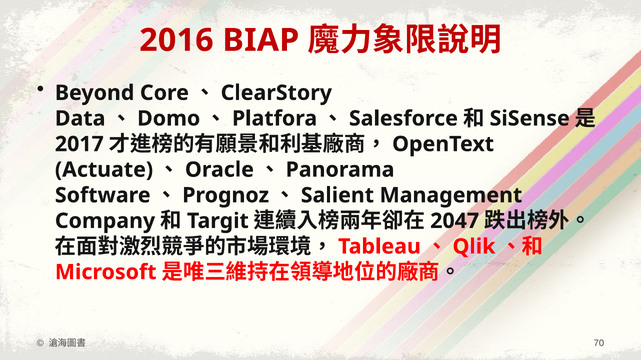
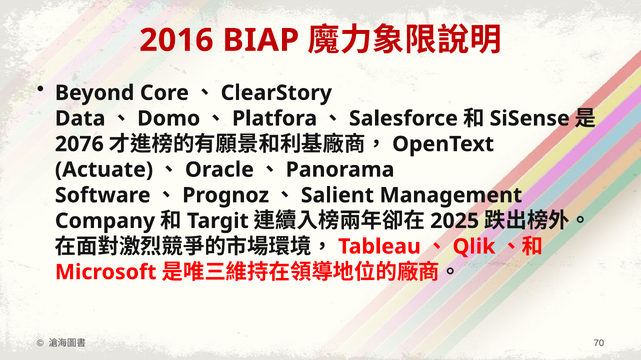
2017: 2017 -> 2076
2047: 2047 -> 2025
